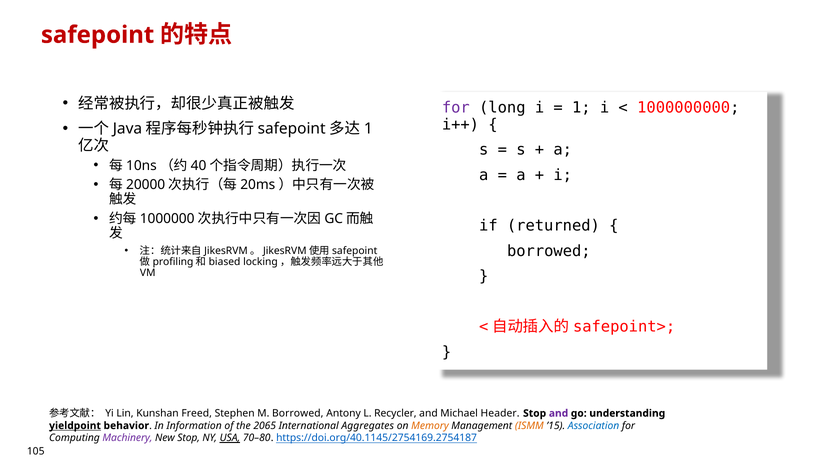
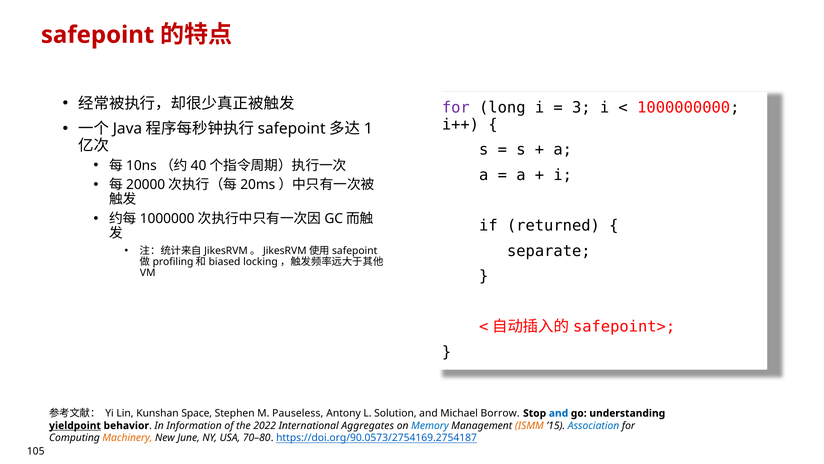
1: 1 -> 3
borrowed at (549, 251): borrowed -> separate
Freed: Freed -> Space
M Borrowed: Borrowed -> Pauseless
Recycler: Recycler -> Solution
Header: Header -> Borrow
and at (558, 413) colour: purple -> blue
2065: 2065 -> 2022
Memory colour: orange -> blue
Machinery colour: purple -> orange
New Stop: Stop -> June
USA underline: present -> none
https://doi.org/40.1145/2754169.2754187: https://doi.org/40.1145/2754169.2754187 -> https://doi.org/90.0573/2754169.2754187
